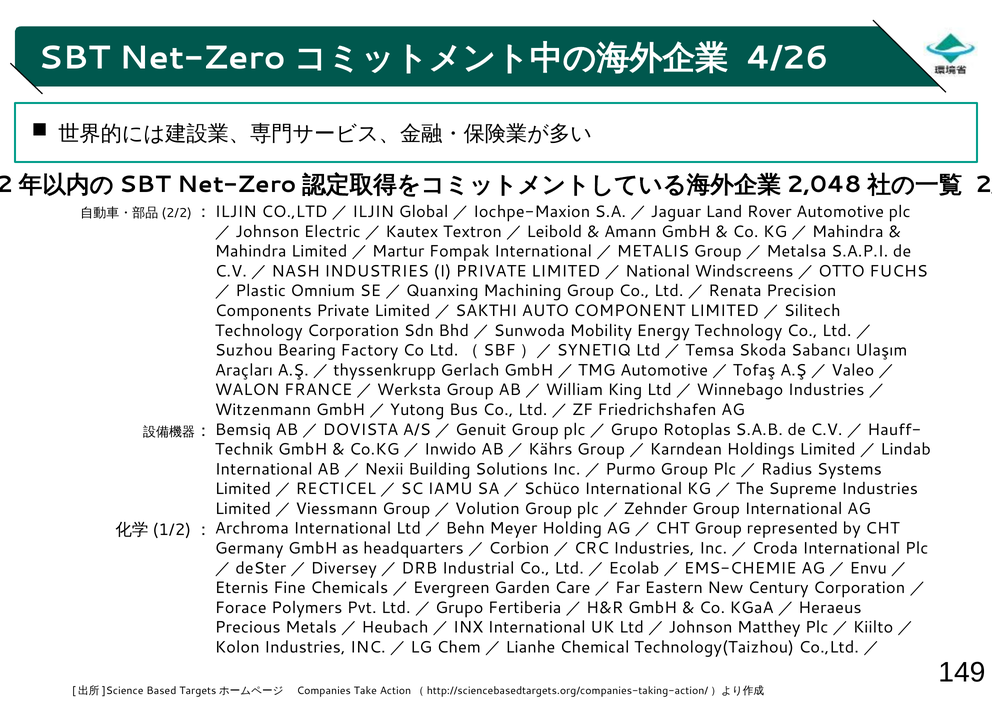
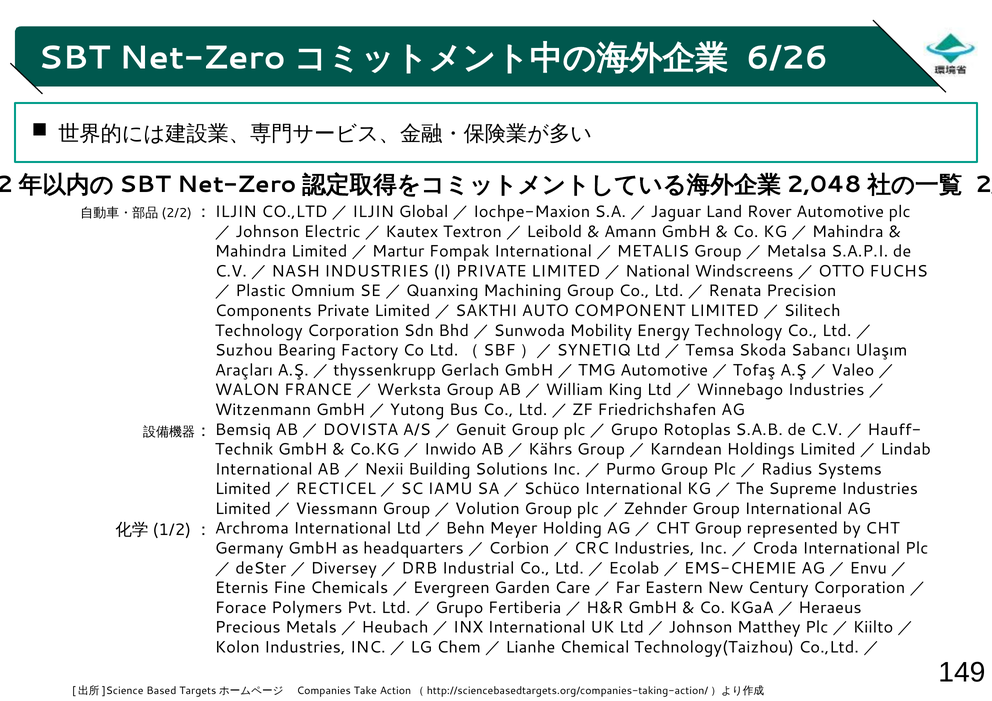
4/26: 4/26 -> 6/26
